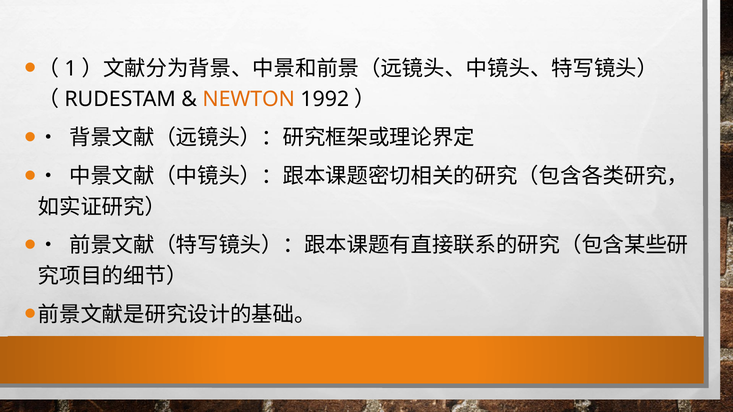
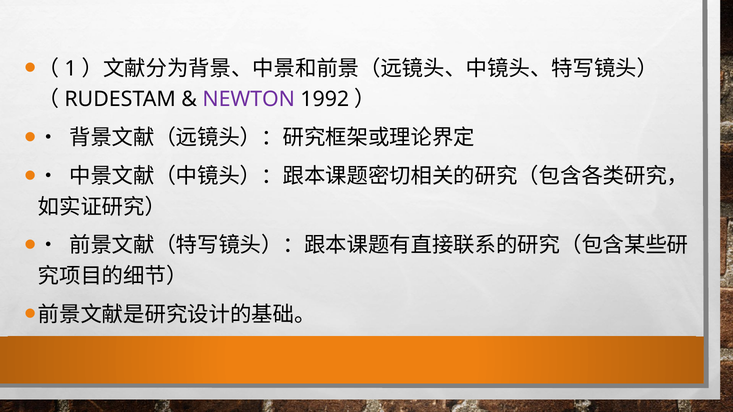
NEWTON colour: orange -> purple
